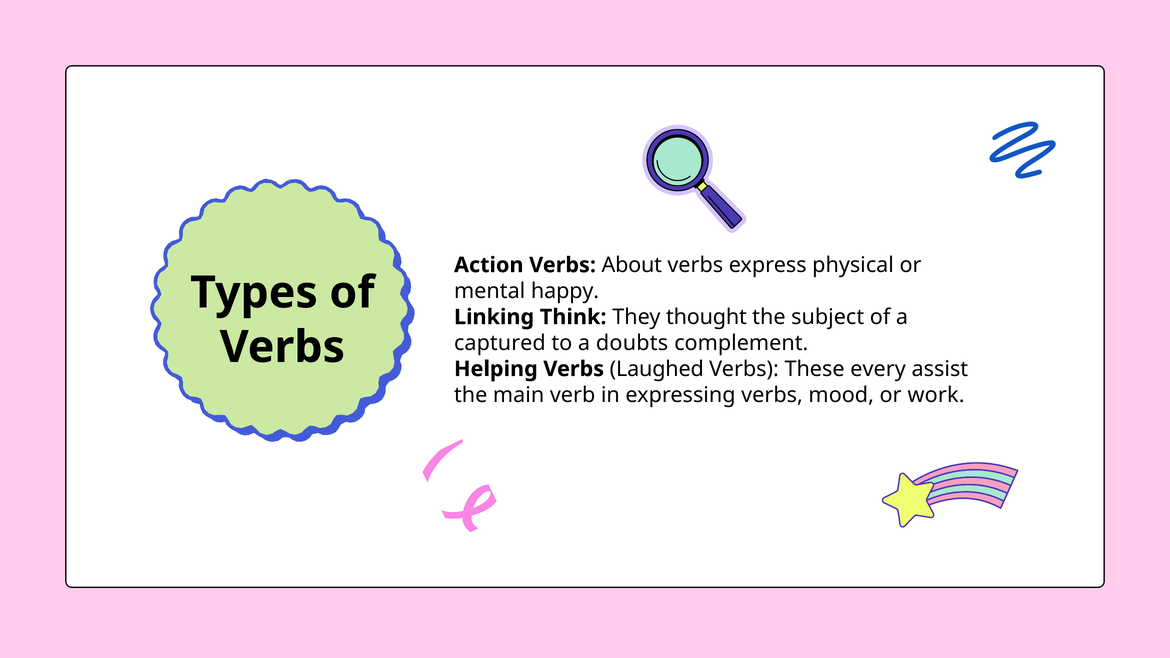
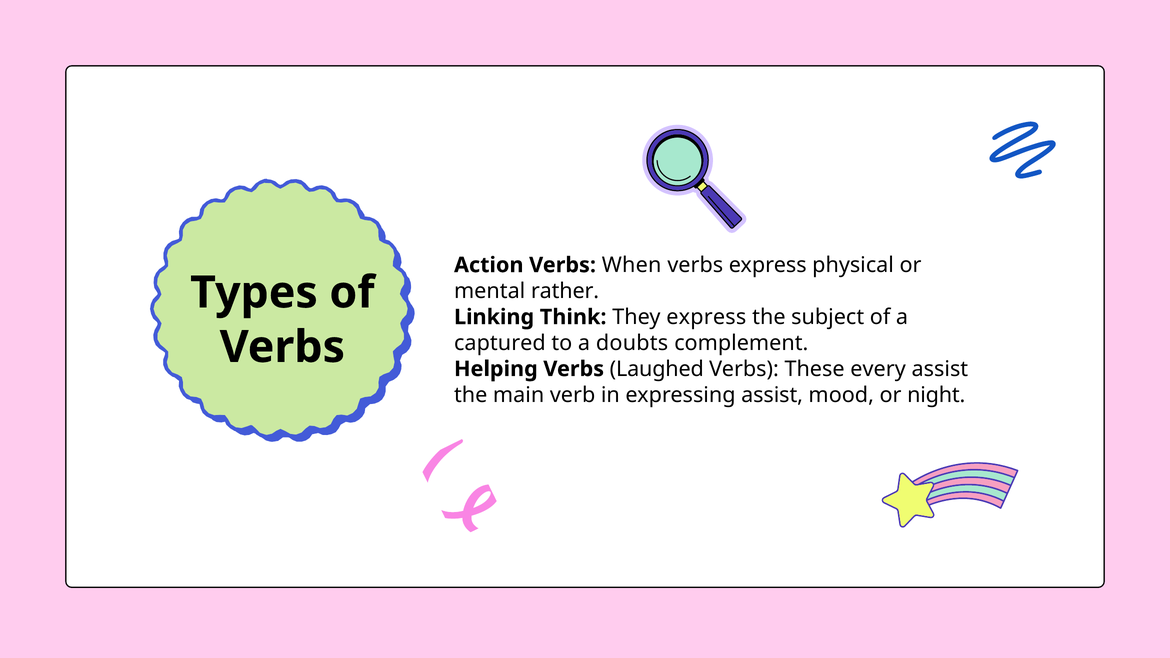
About: About -> When
happy: happy -> rather
They thought: thought -> express
expressing verbs: verbs -> assist
work: work -> night
